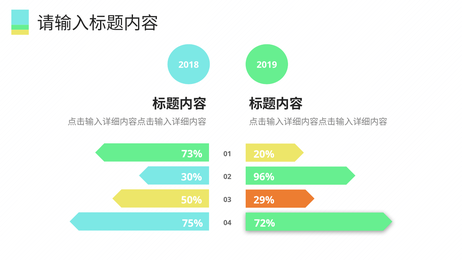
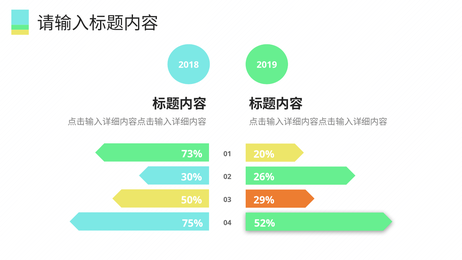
96%: 96% -> 26%
72%: 72% -> 52%
